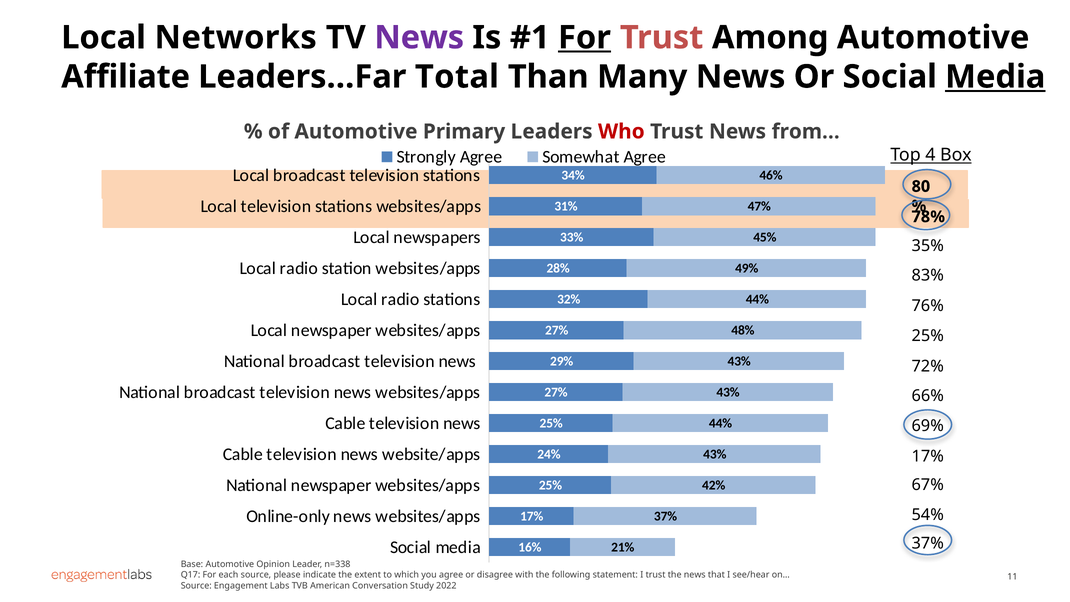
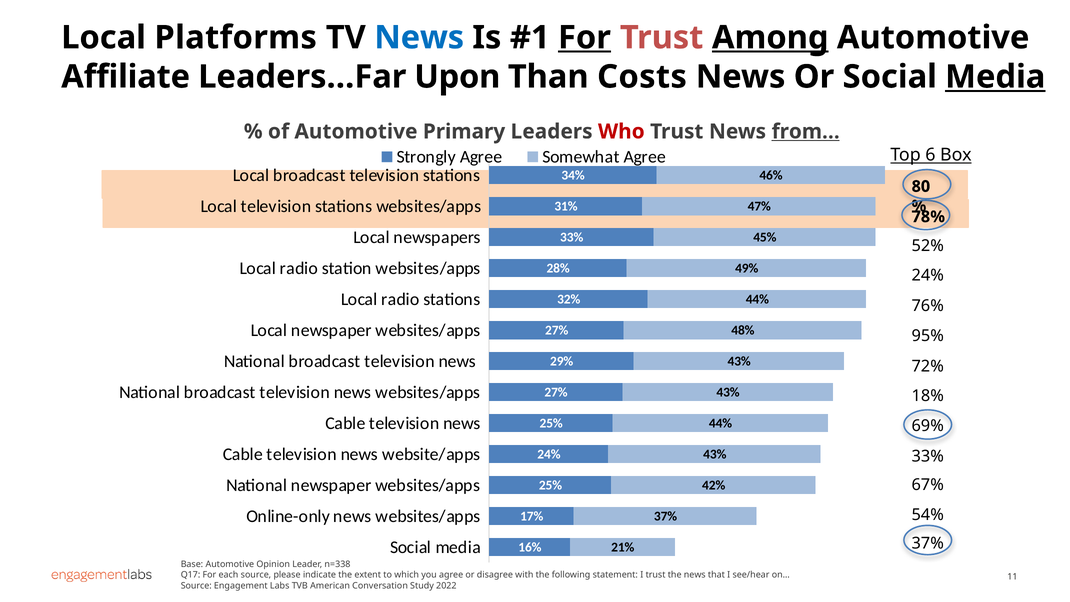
Networks: Networks -> Platforms
News at (419, 38) colour: purple -> blue
Among underline: none -> present
Total: Total -> Upon
Many: Many -> Costs
from… underline: none -> present
4: 4 -> 6
35%: 35% -> 52%
83% at (928, 275): 83% -> 24%
25% at (928, 336): 25% -> 95%
66%: 66% -> 18%
17% at (928, 456): 17% -> 33%
